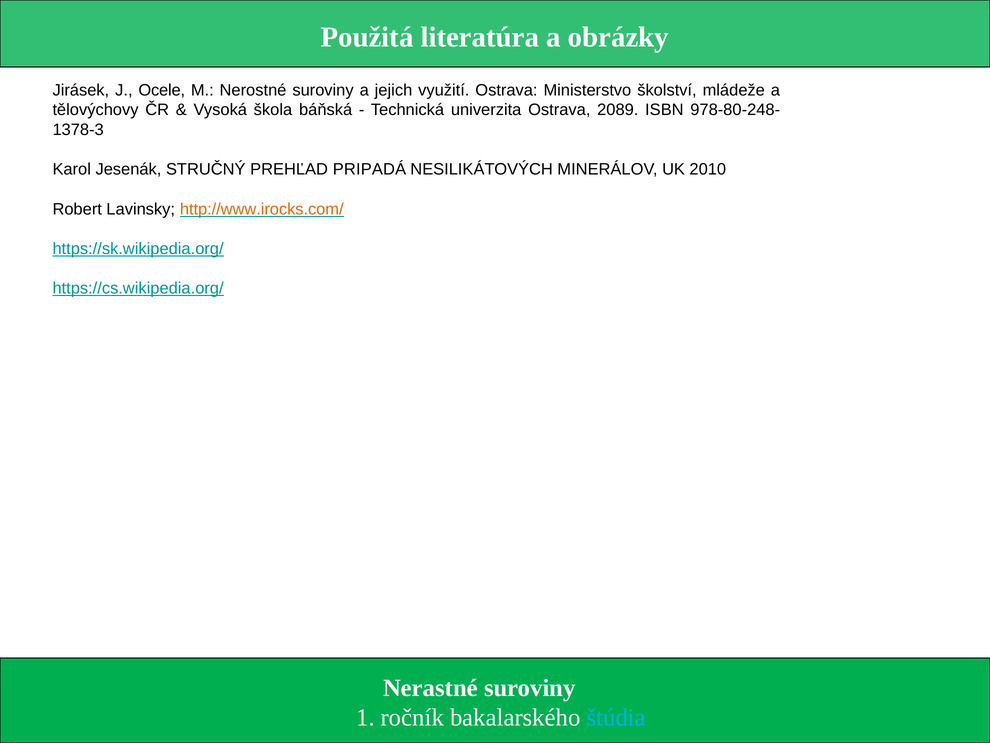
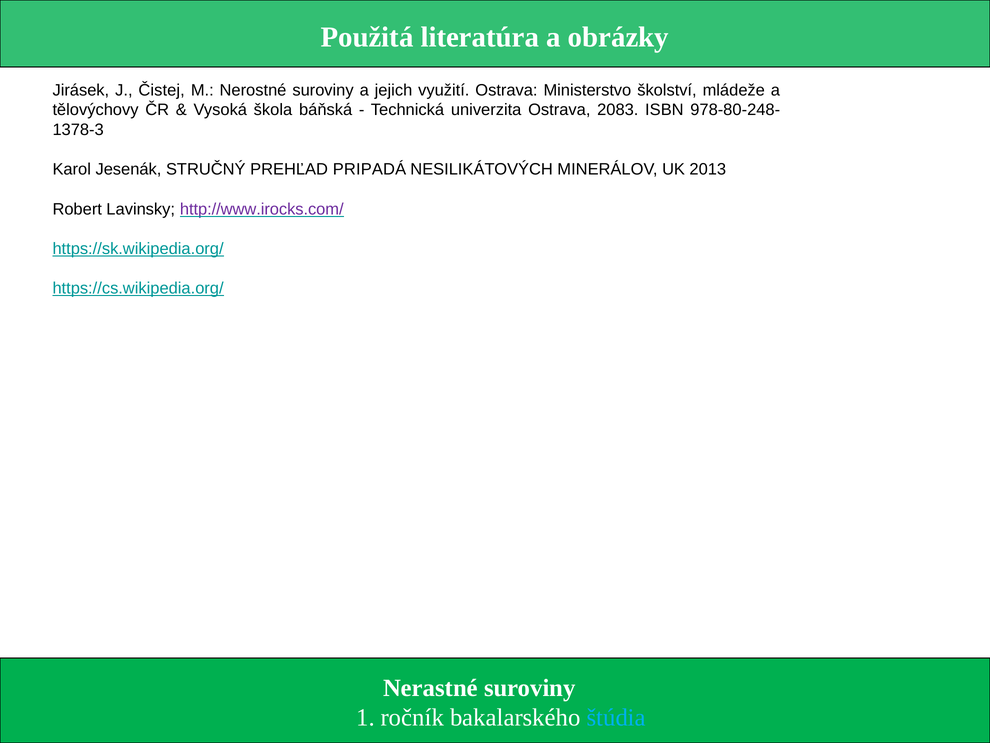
Ocele: Ocele -> Čistej
2089: 2089 -> 2083
2010: 2010 -> 2013
http://www.irocks.com/ colour: orange -> purple
